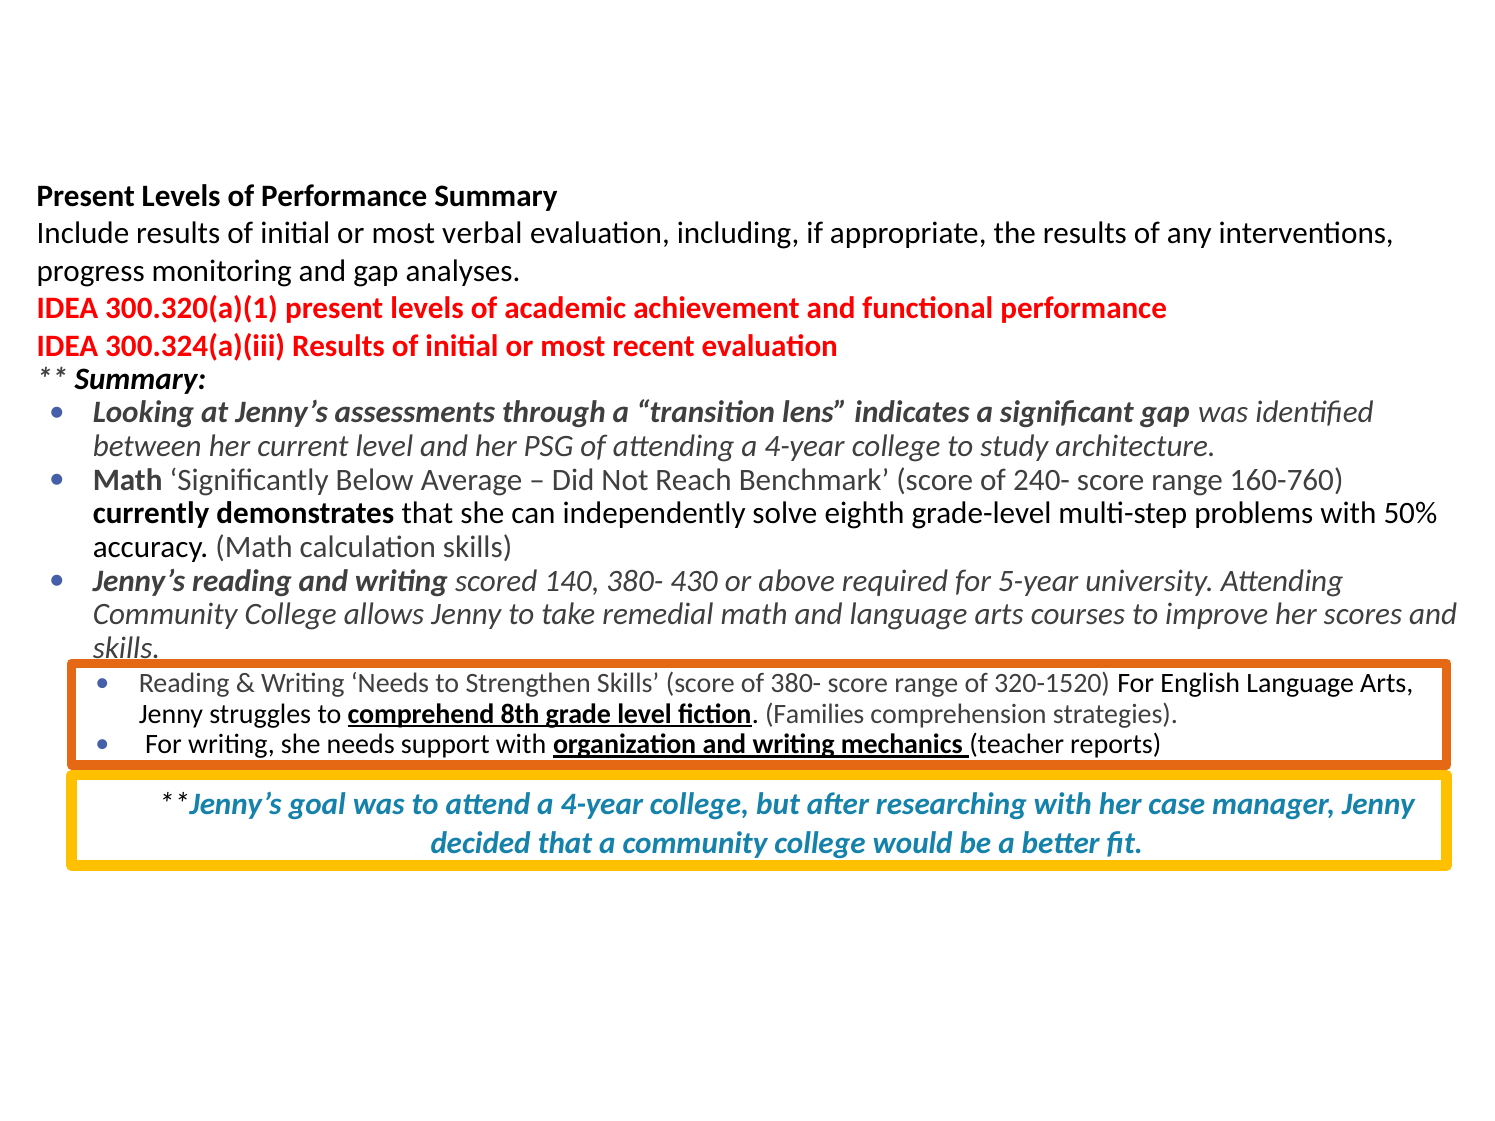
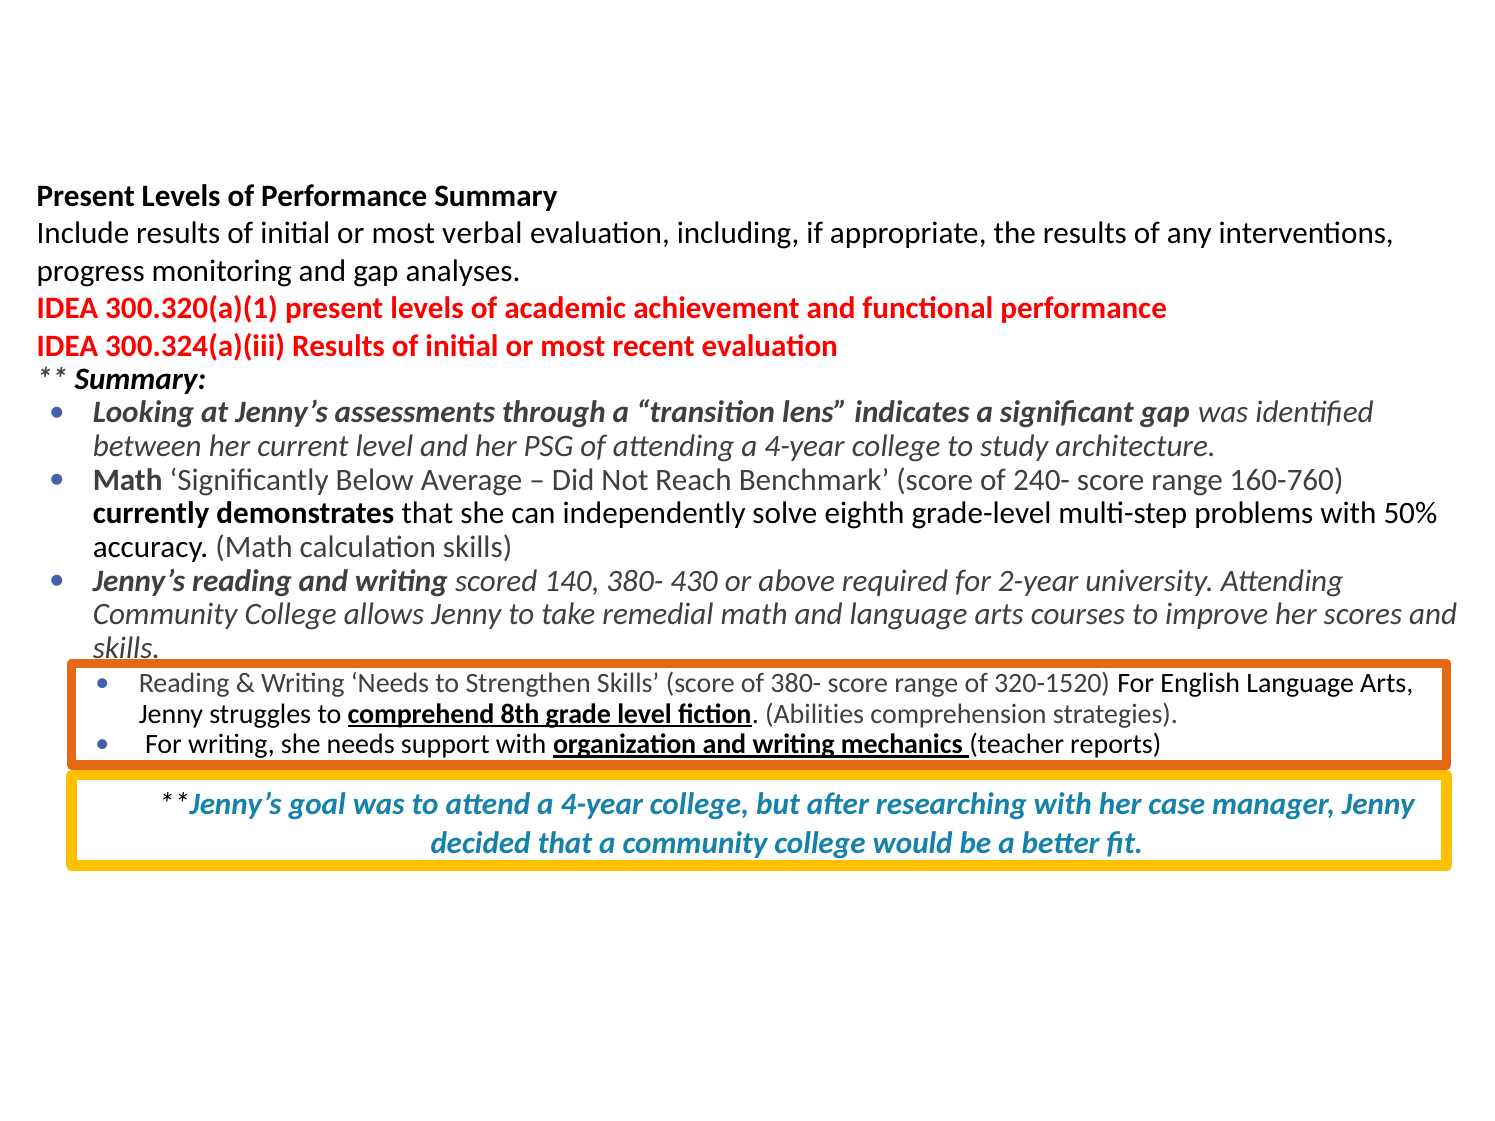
5-year: 5-year -> 2-year
Families: Families -> Abilities
